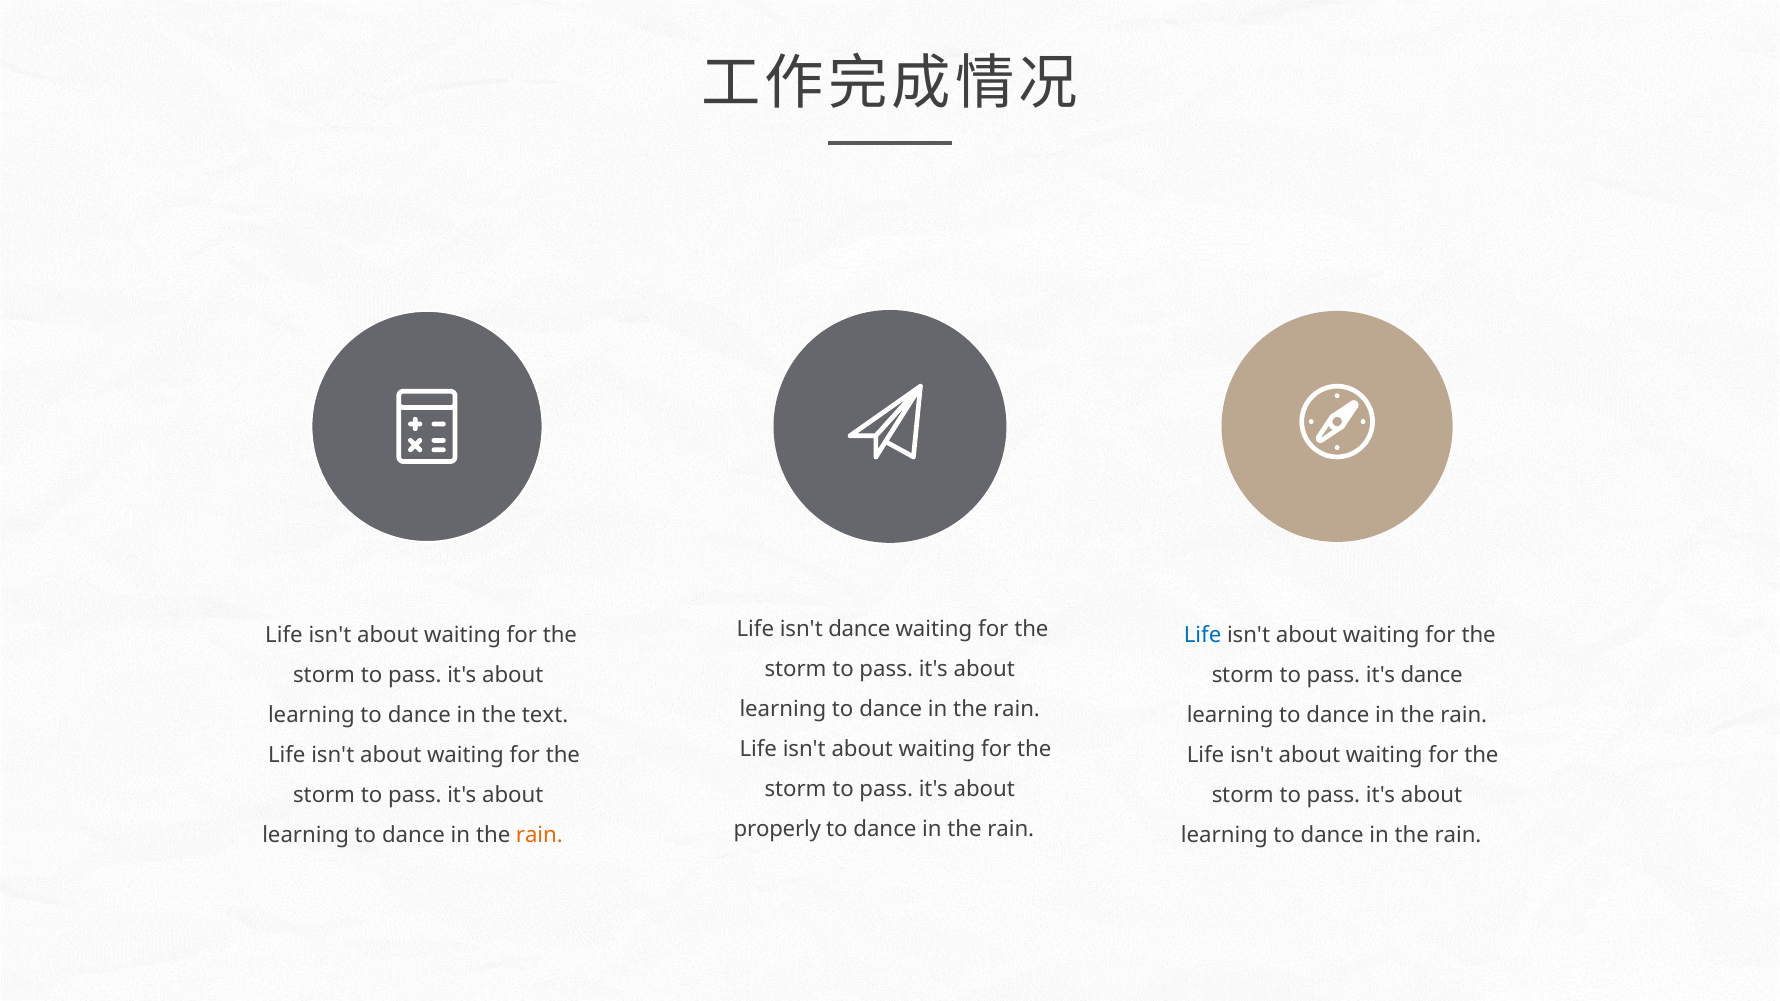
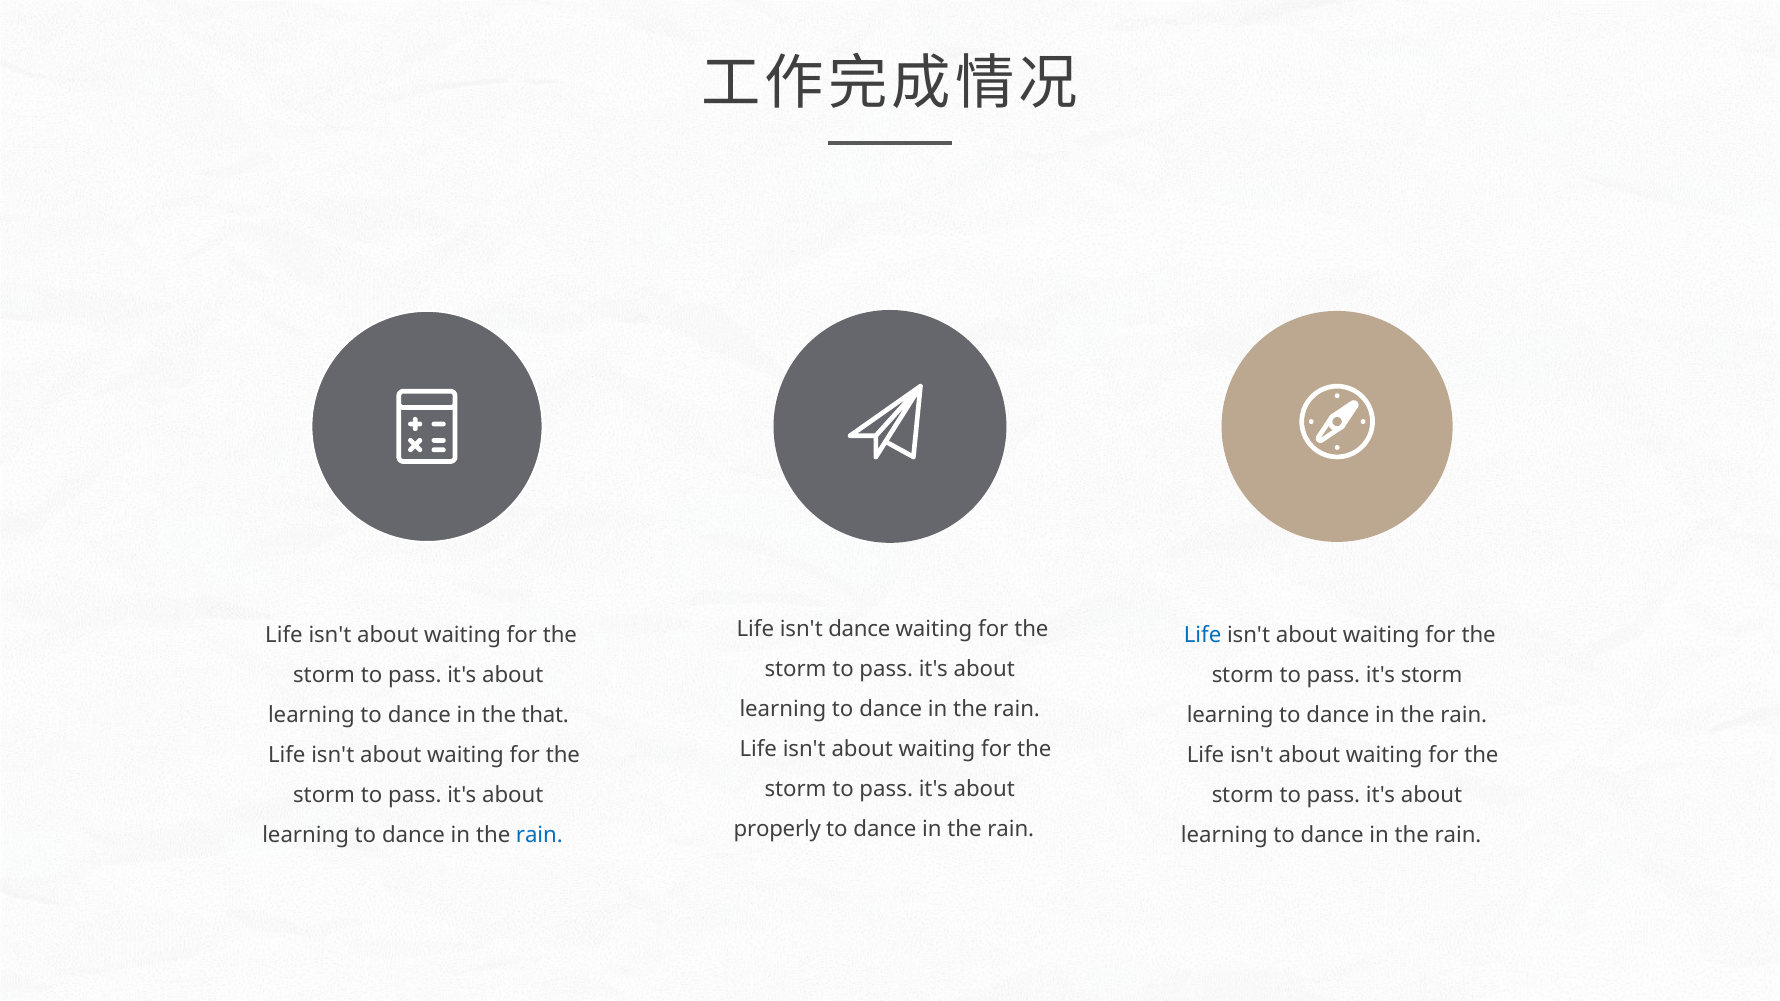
it's dance: dance -> storm
text: text -> that
rain at (539, 836) colour: orange -> blue
